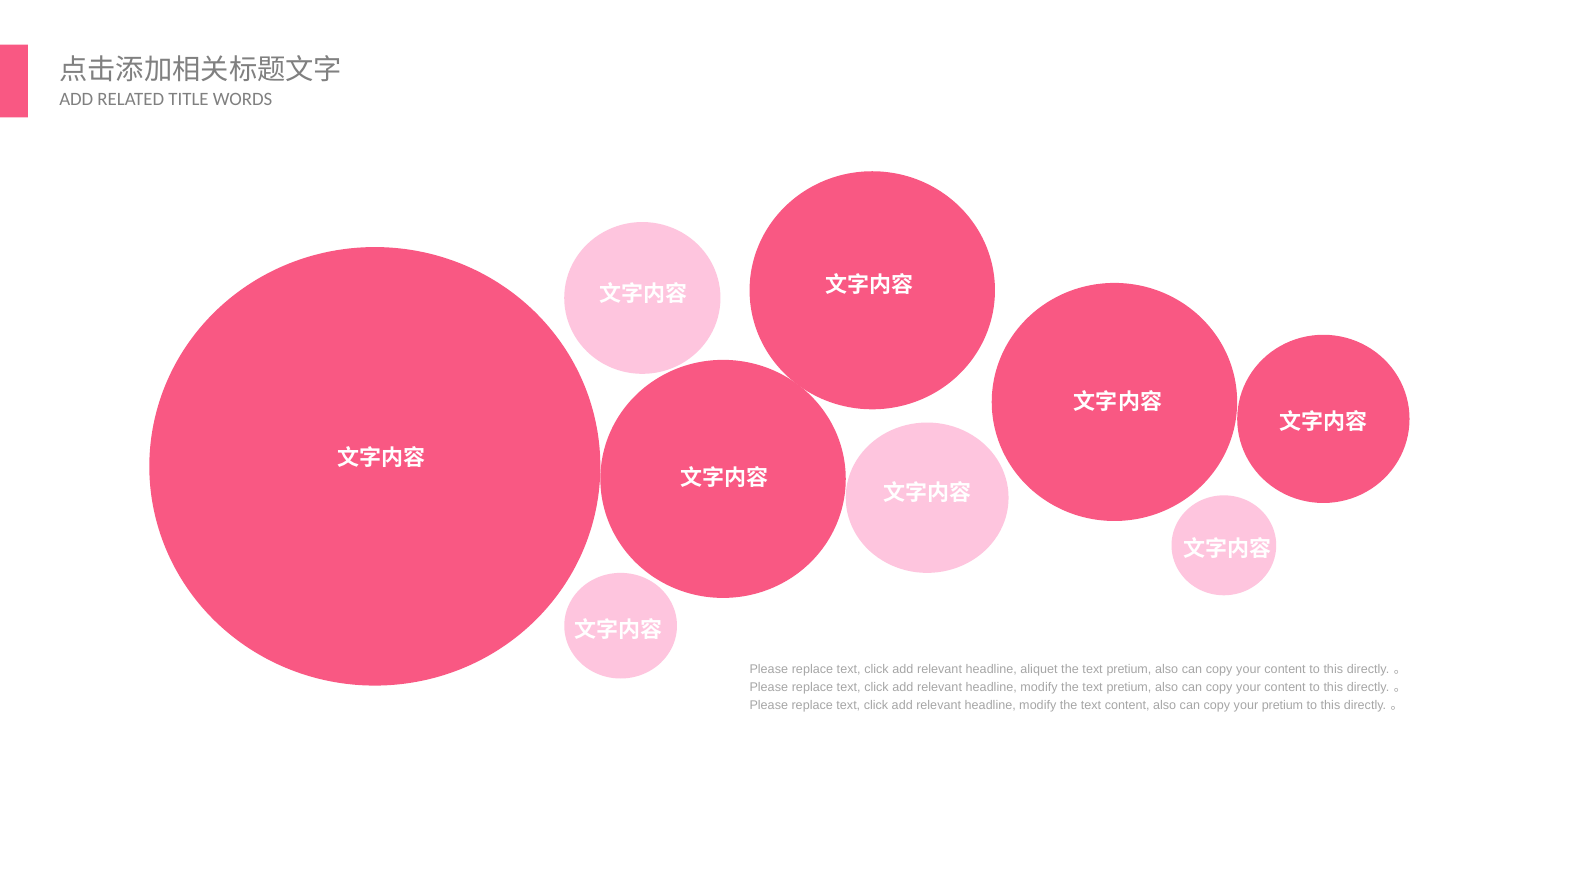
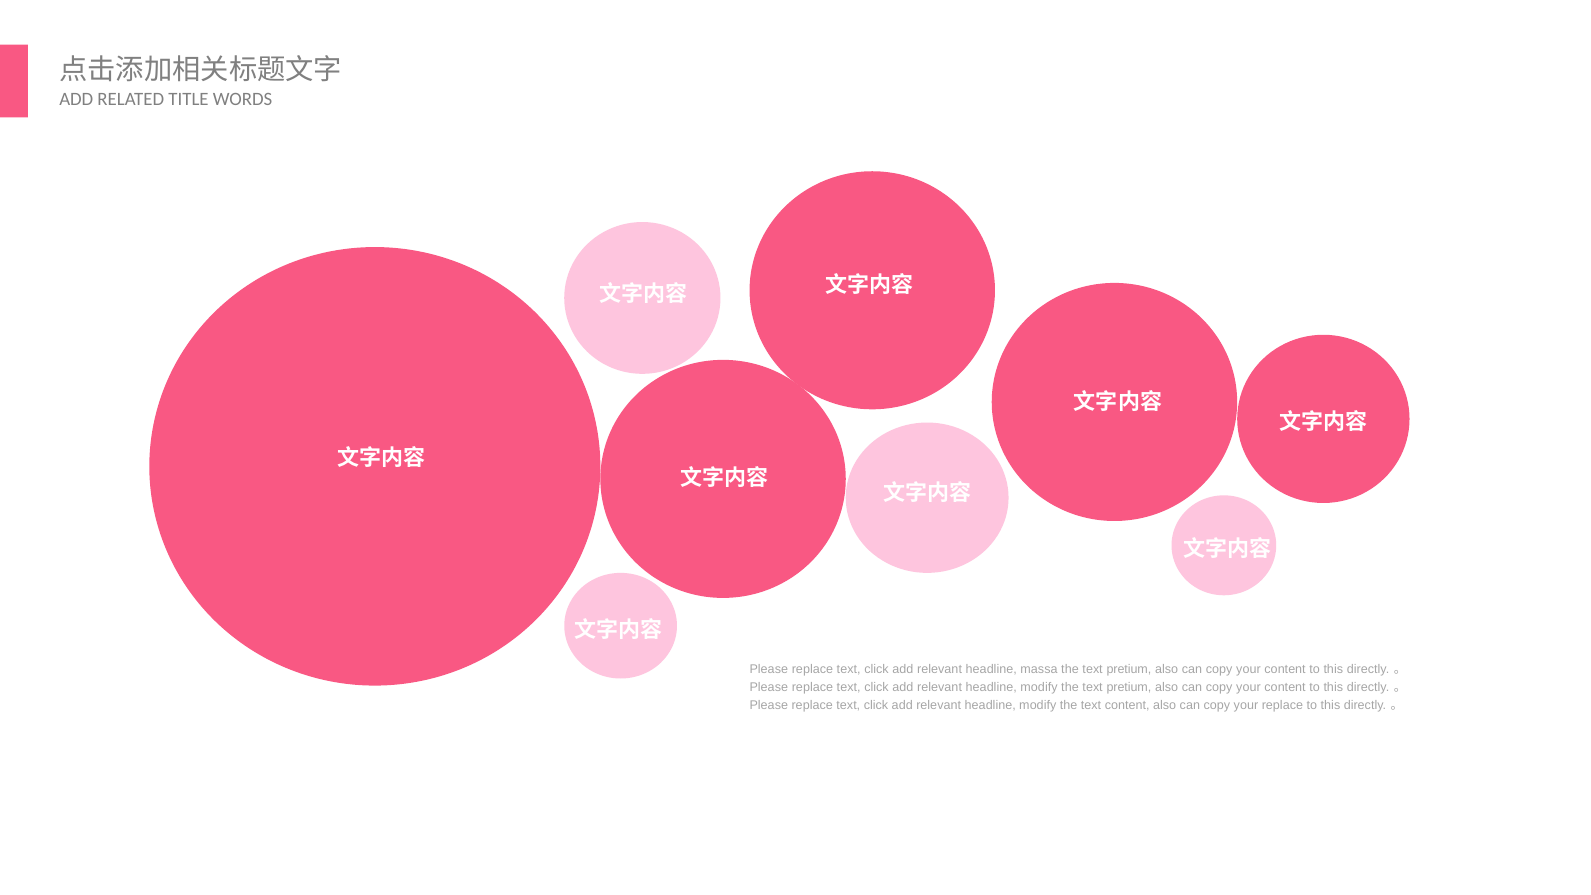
aliquet: aliquet -> massa
your pretium: pretium -> replace
